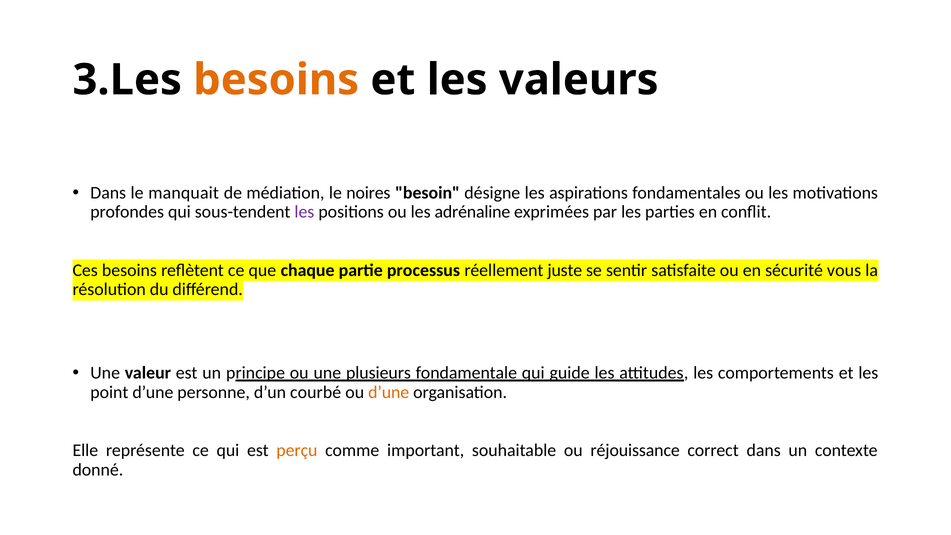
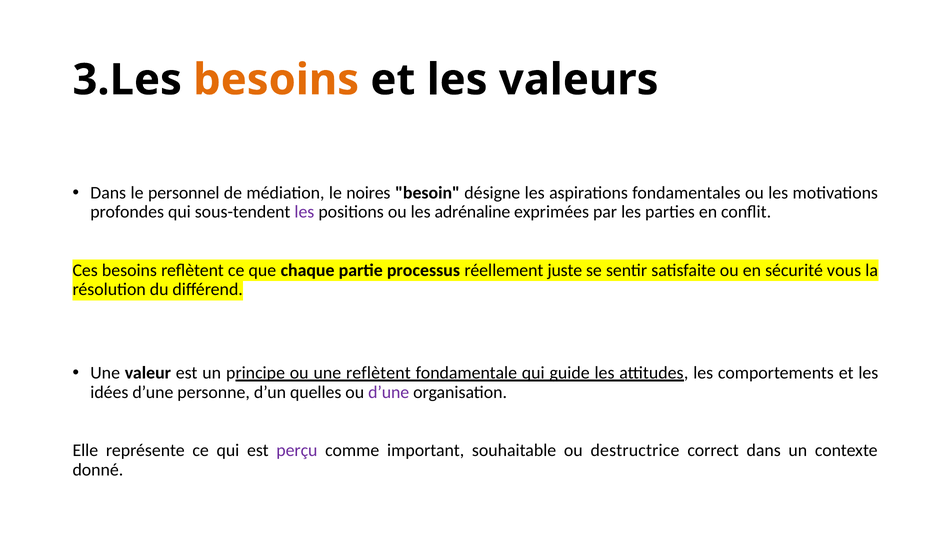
manquait: manquait -> personnel
une plusieurs: plusieurs -> reflètent
point: point -> idées
courbé: courbé -> quelles
d’une at (389, 392) colour: orange -> purple
perçu colour: orange -> purple
réjouissance: réjouissance -> destructrice
